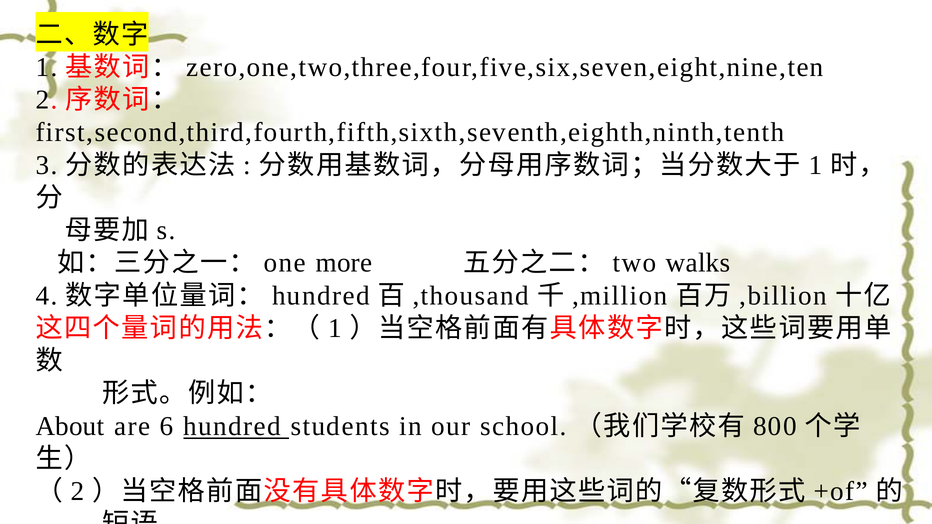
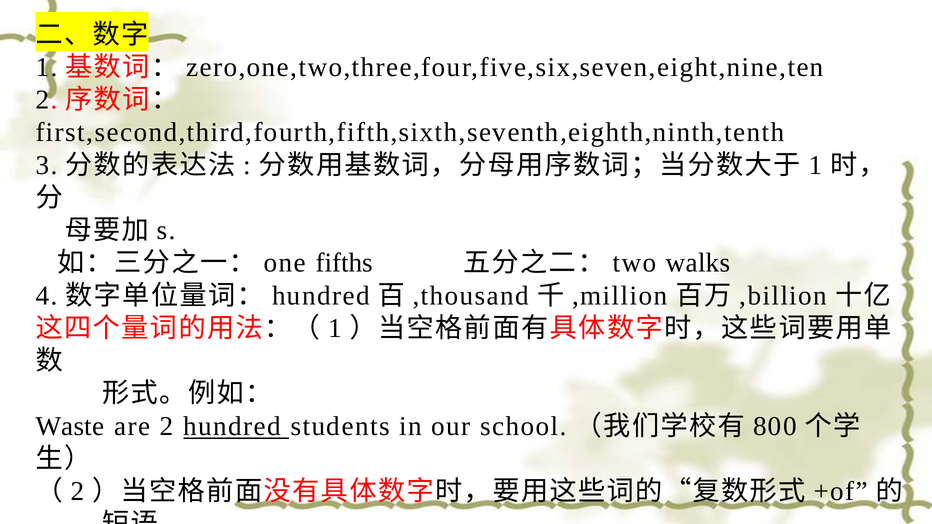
more: more -> fifths
About: About -> Waste
are 6: 6 -> 2
